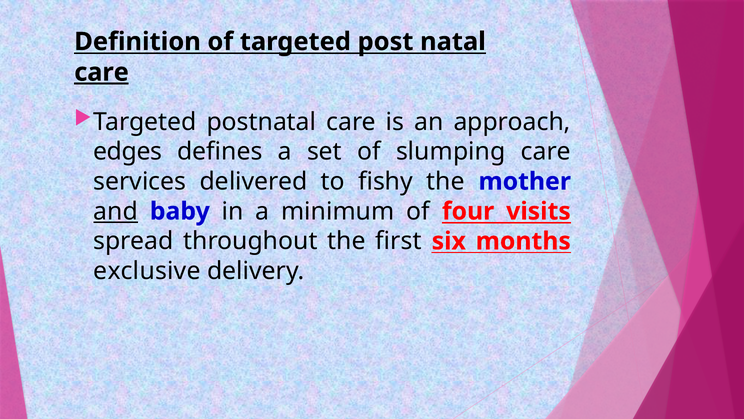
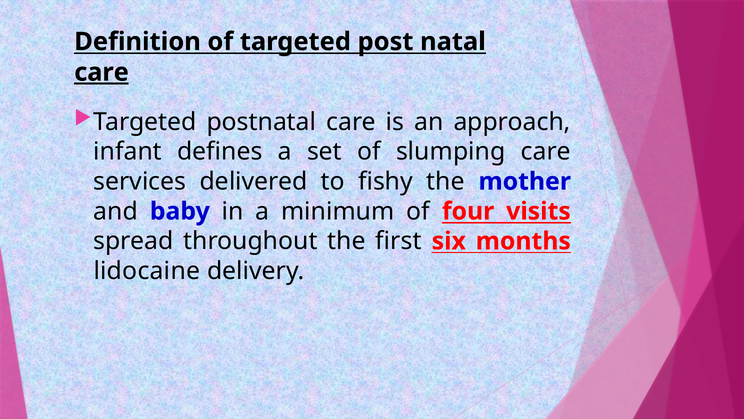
edges: edges -> infant
and underline: present -> none
exclusive: exclusive -> lidocaine
